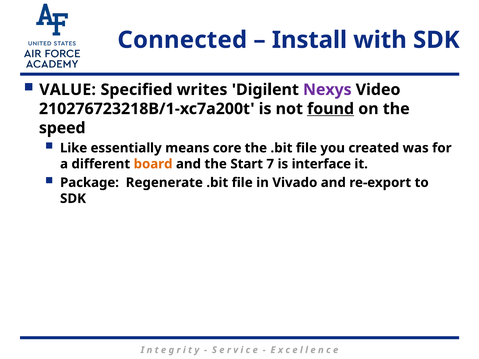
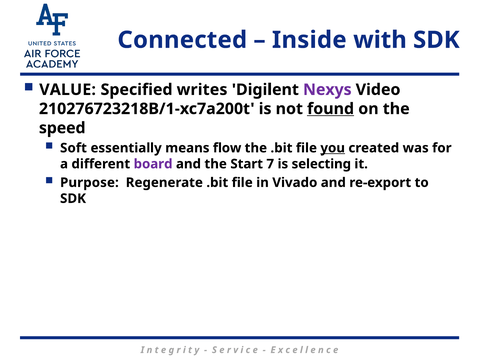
Install: Install -> Inside
Like: Like -> Soft
core: core -> flow
you underline: none -> present
board colour: orange -> purple
interface: interface -> selecting
Package: Package -> Purpose
